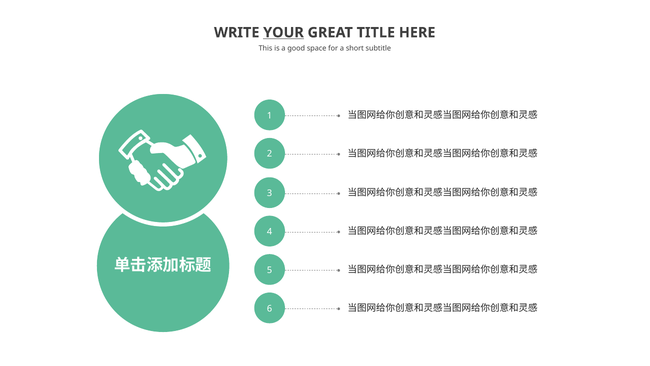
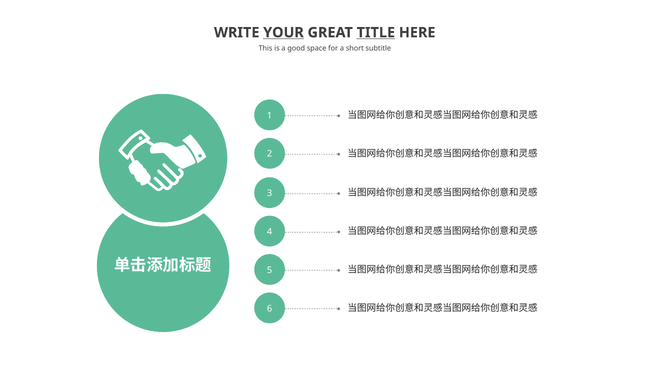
TITLE underline: none -> present
